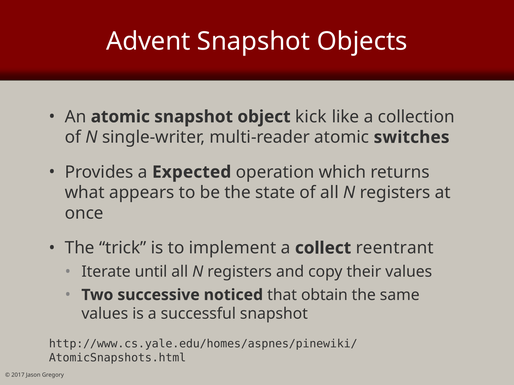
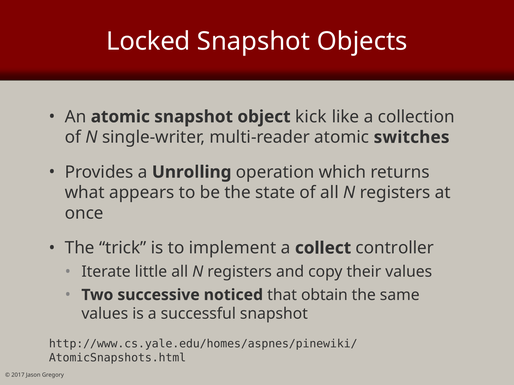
Advent: Advent -> Locked
Expected: Expected -> Unrolling
reentrant: reentrant -> controller
until: until -> little
